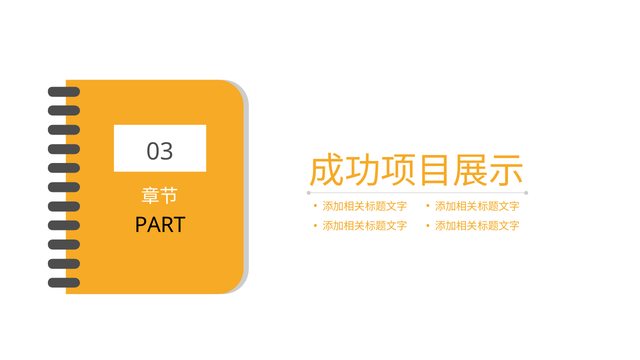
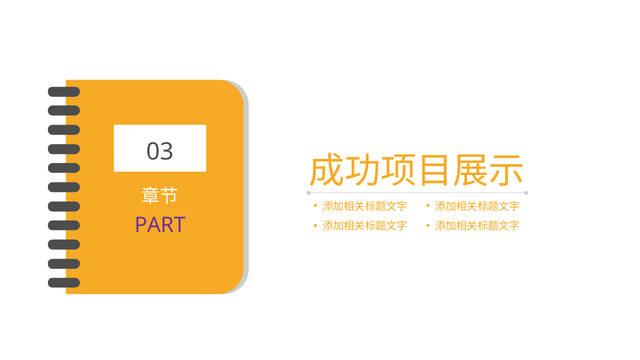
PART colour: black -> purple
